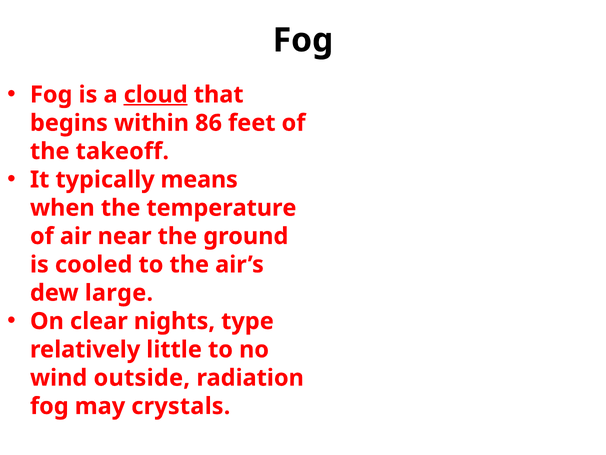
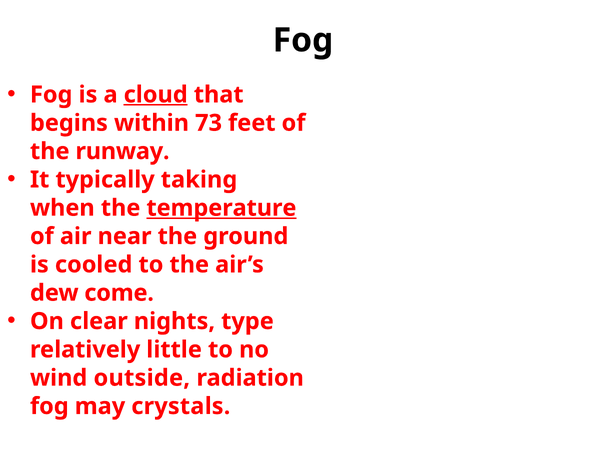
86: 86 -> 73
takeoff: takeoff -> runway
means: means -> taking
temperature underline: none -> present
large: large -> come
